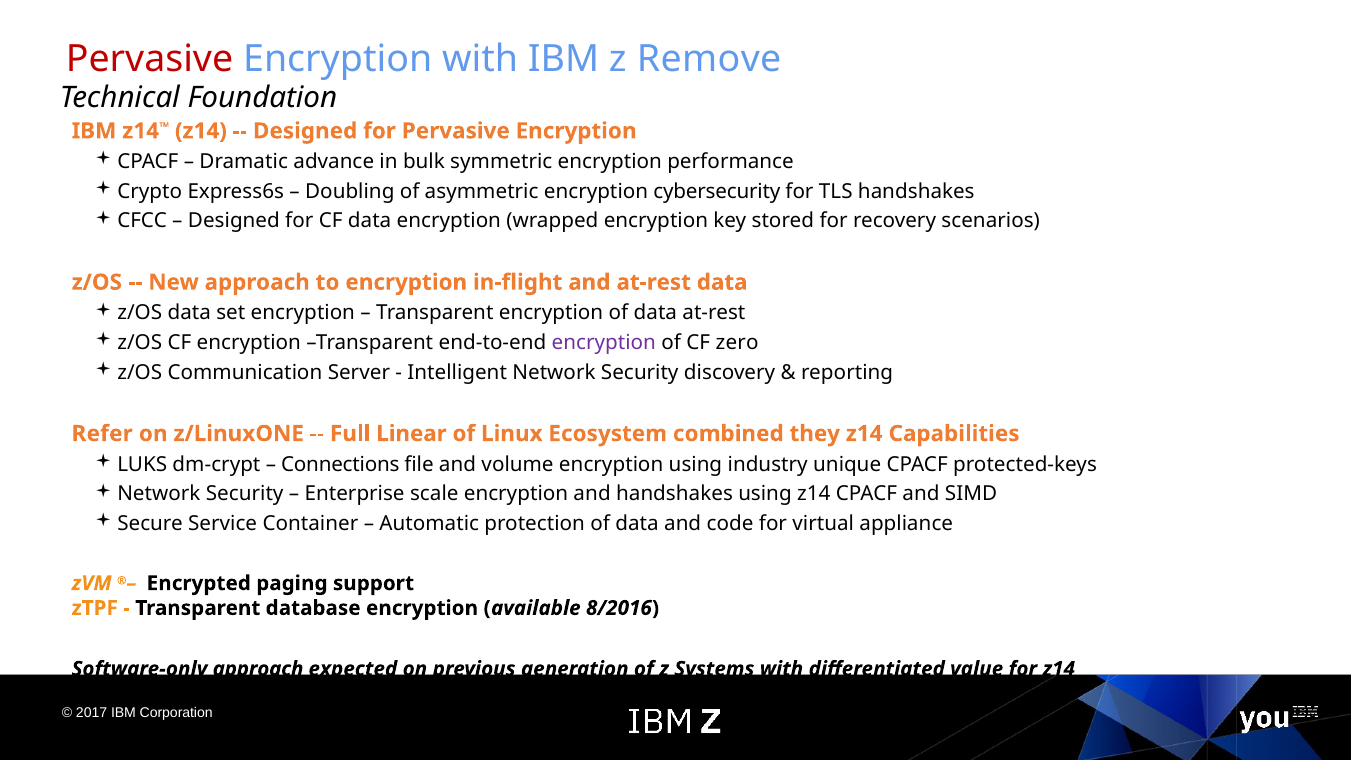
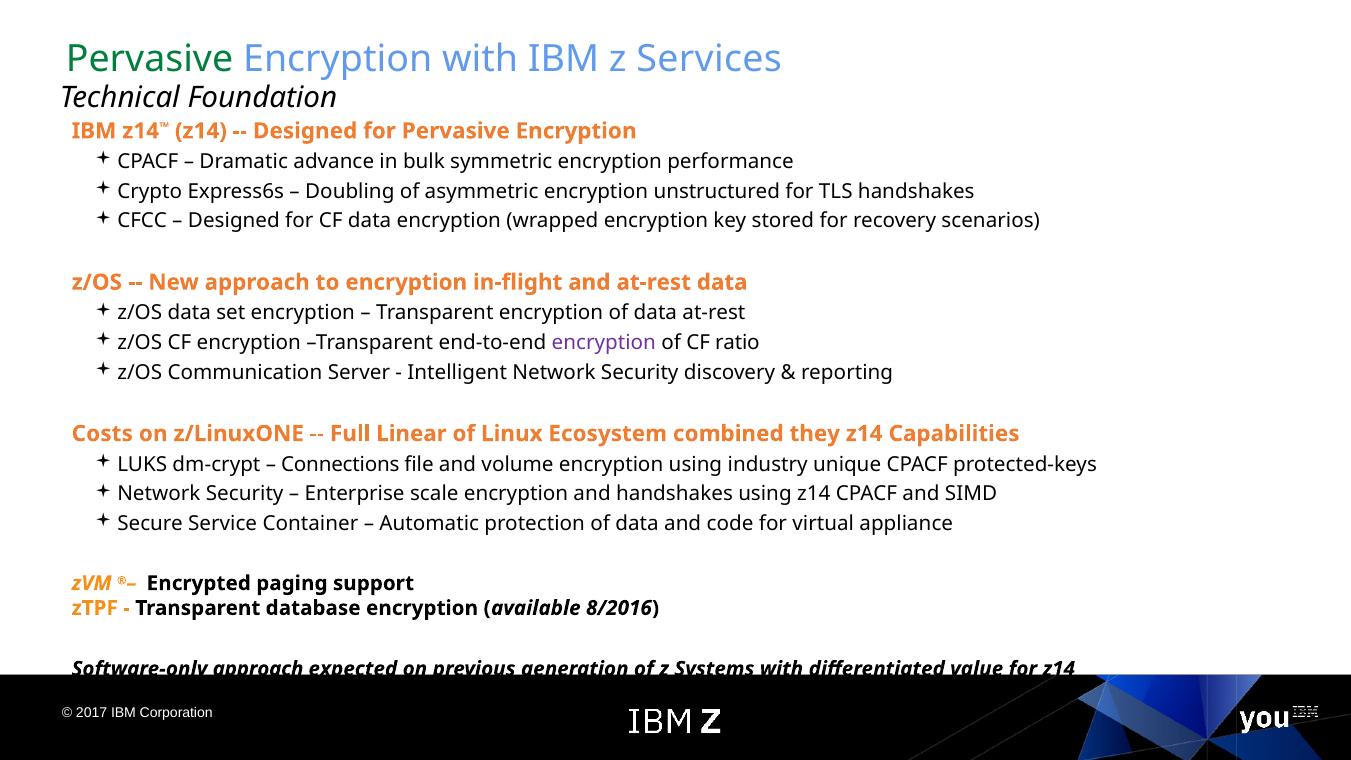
Pervasive at (150, 59) colour: red -> green
Remove: Remove -> Services
cybersecurity: cybersecurity -> unstructured
zero: zero -> ratio
Refer: Refer -> Costs
